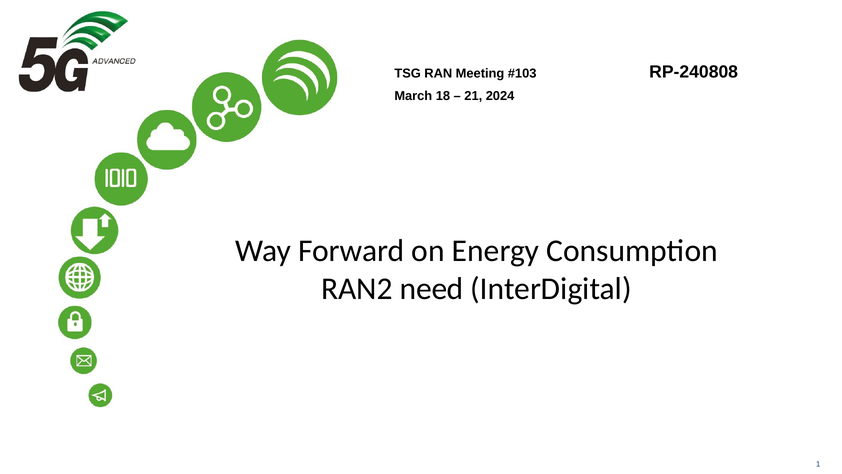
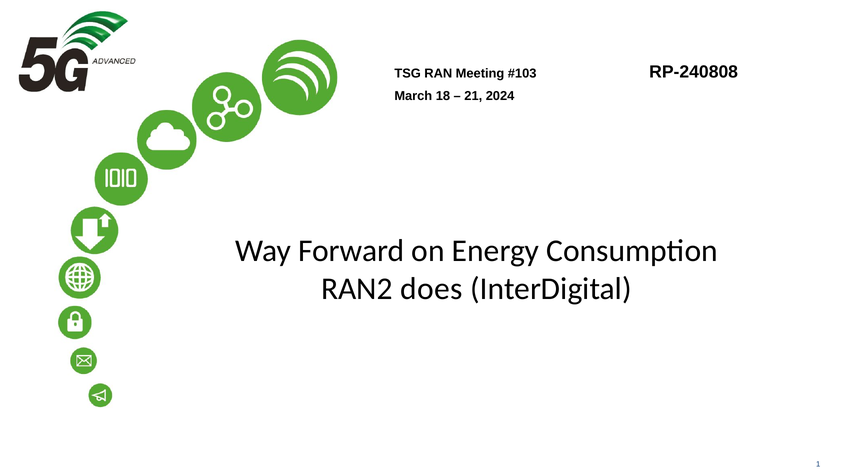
need: need -> does
